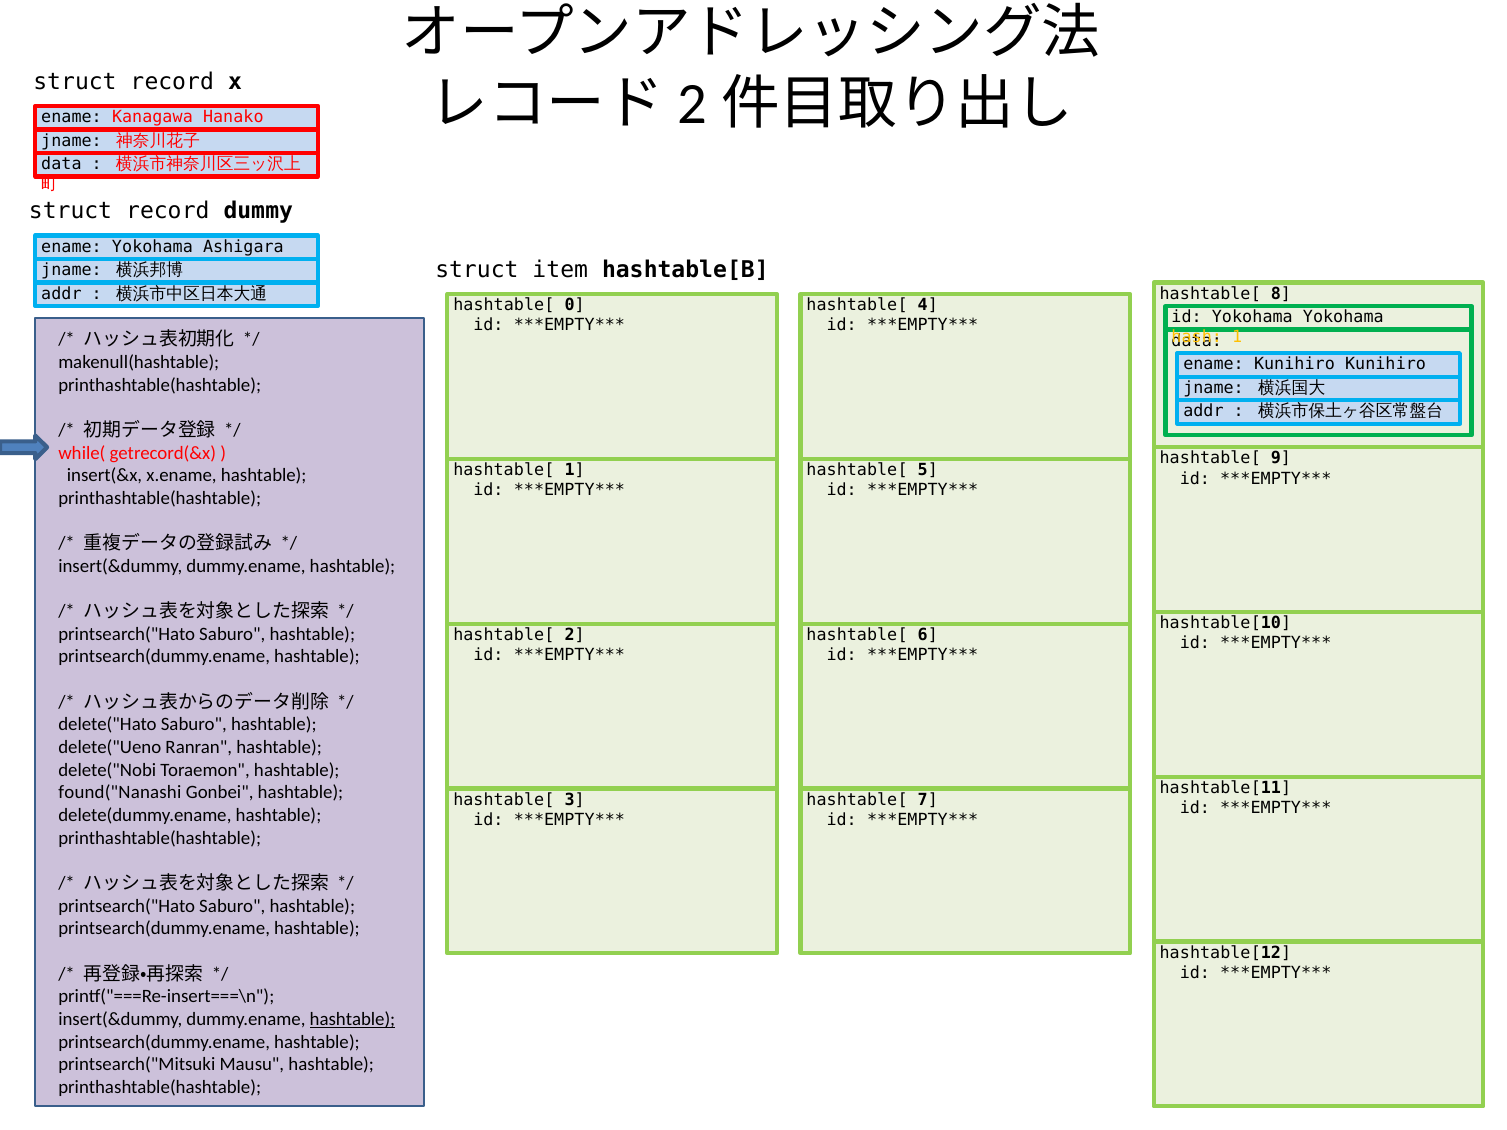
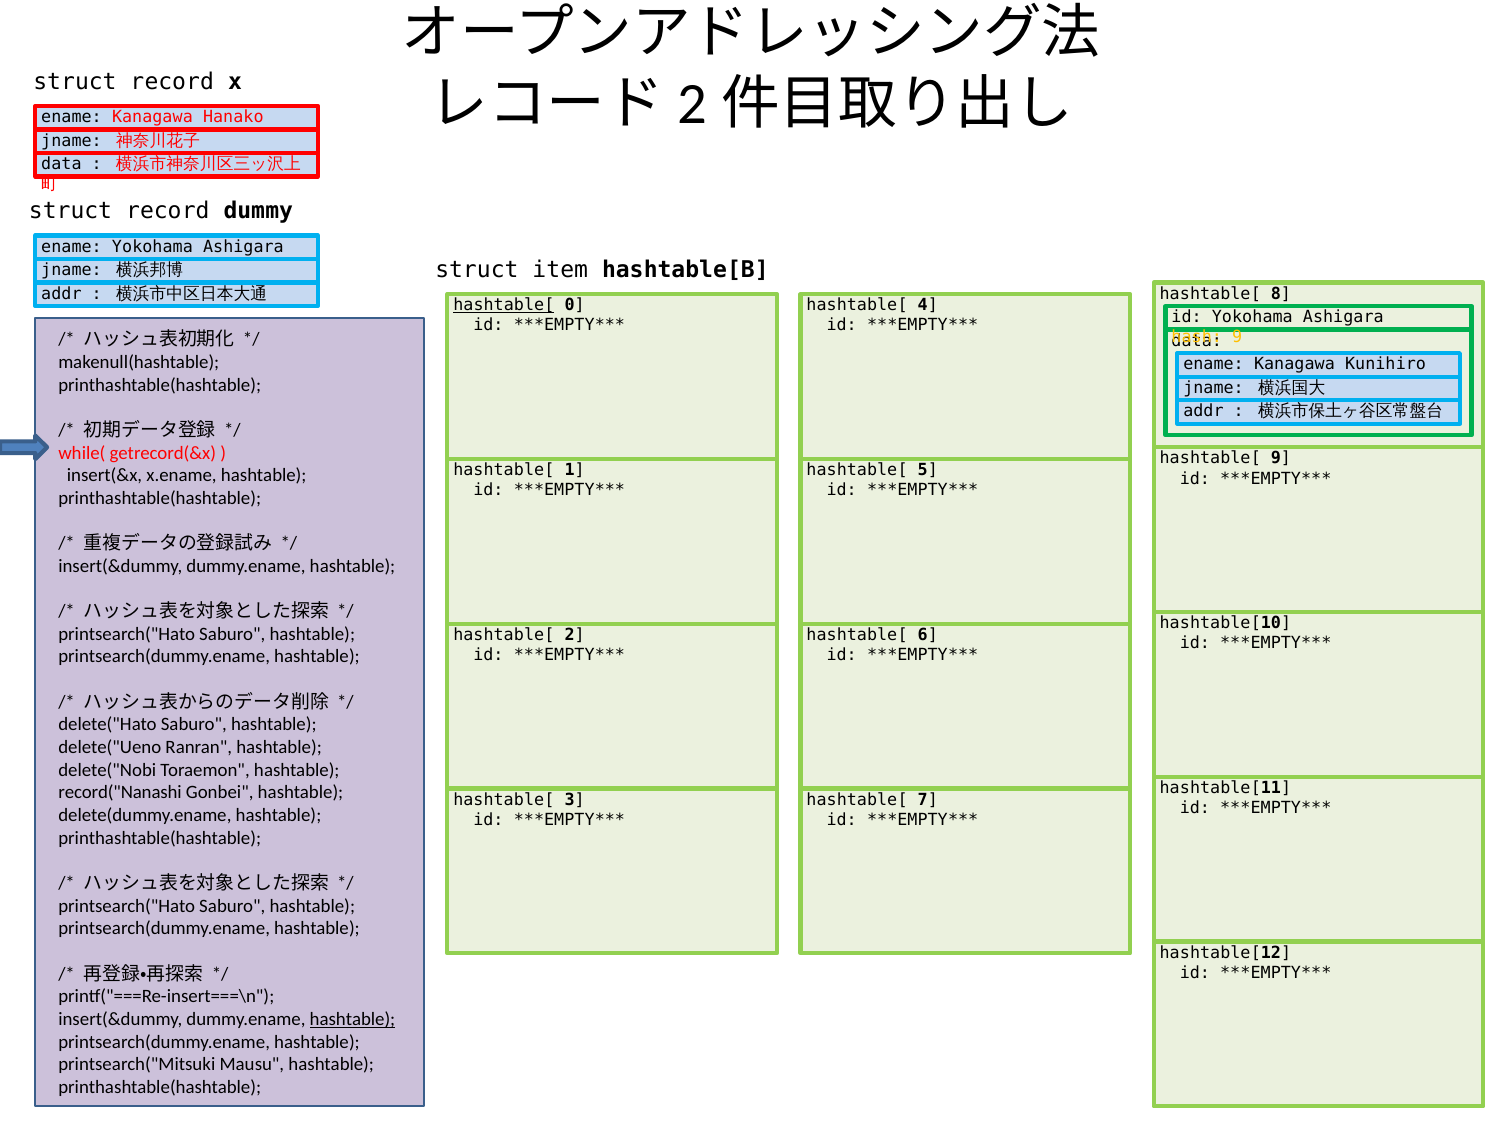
hashtable[ at (504, 305) underline: none -> present
Yokohama at (1343, 317): Yokohama -> Ashigara
1 at (1237, 337): 1 -> 9
Kunihiro at (1294, 364): Kunihiro -> Kanagawa
found("Nanashi: found("Nanashi -> record("Nanashi
